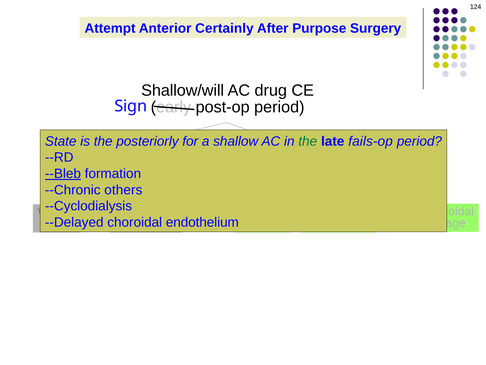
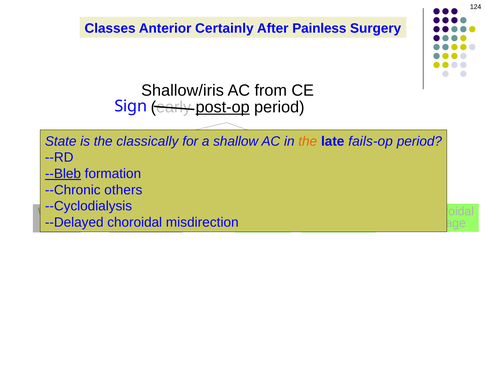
Attempt: Attempt -> Classes
Purpose: Purpose -> Painless
Shallow/will: Shallow/will -> Shallow/iris
drug: drug -> from
post-op underline: none -> present
posteriorly: posteriorly -> classically
the at (308, 141) colour: green -> orange
endothelium at (202, 222): endothelium -> misdirection
